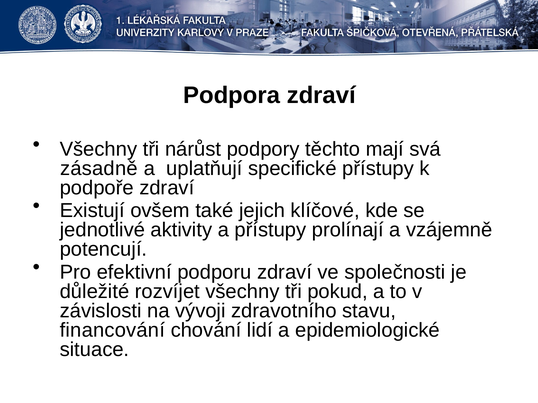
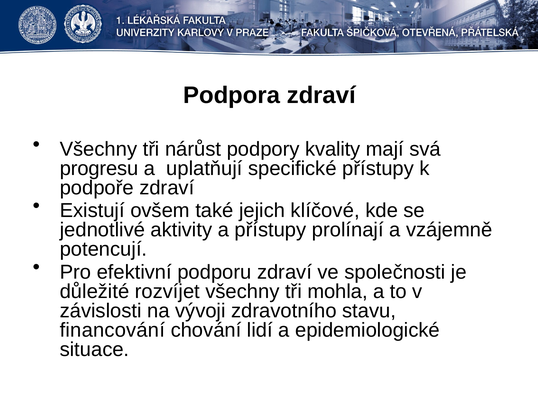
těchto: těchto -> kvality
zásadně: zásadně -> progresu
pokud: pokud -> mohla
